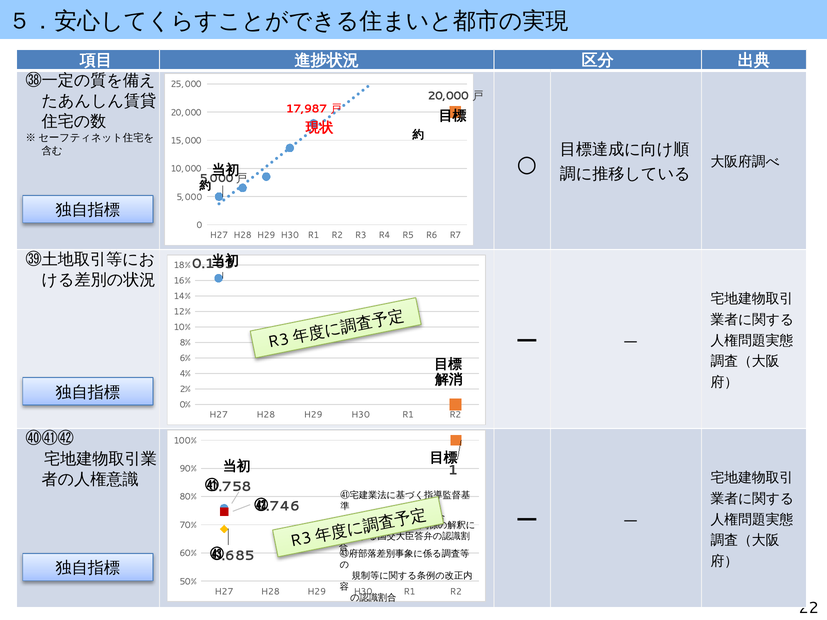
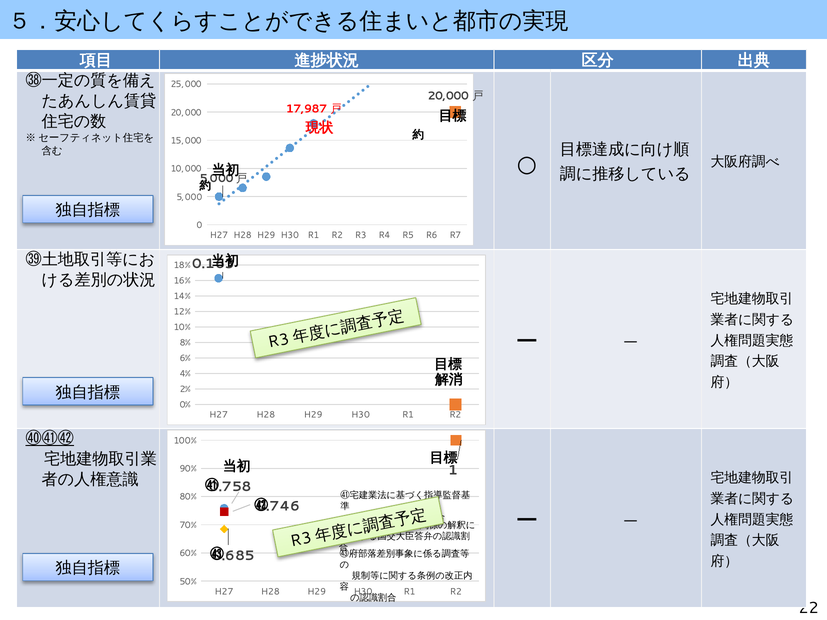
㊵㊶㊷ underline: none -> present
